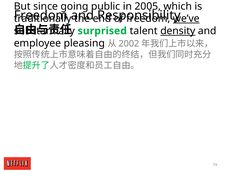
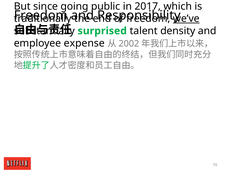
2005: 2005 -> 2017
density underline: present -> none
pleasing: pleasing -> expense
